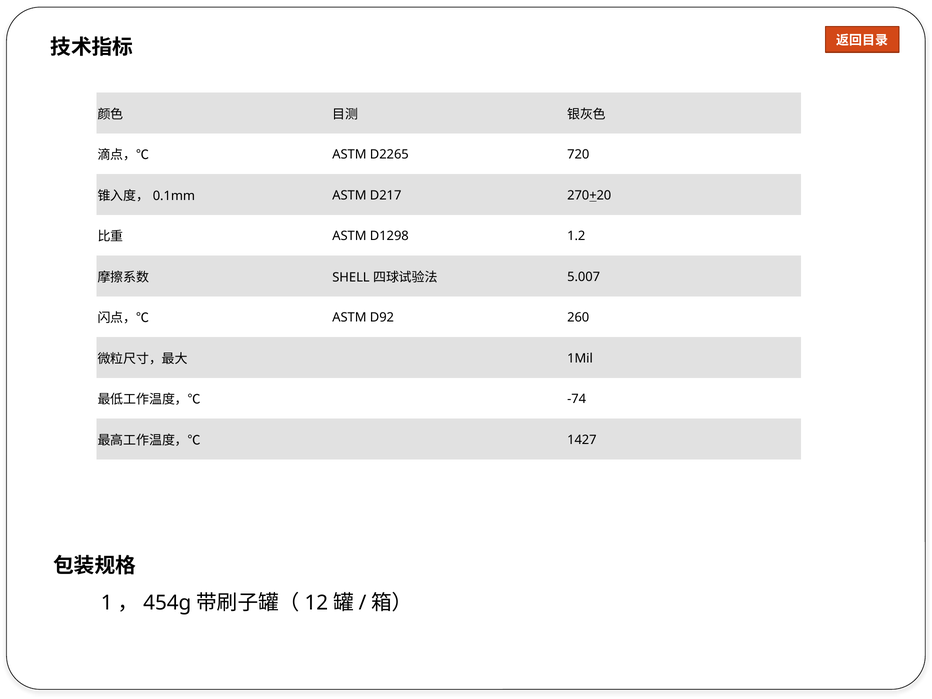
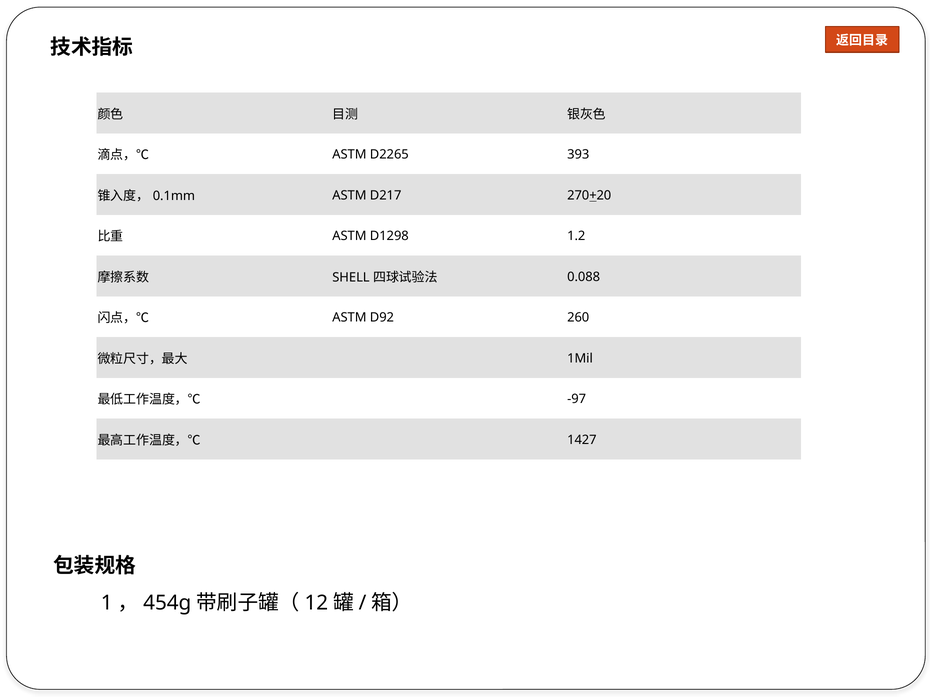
720: 720 -> 393
5.007: 5.007 -> 0.088
-74: -74 -> -97
